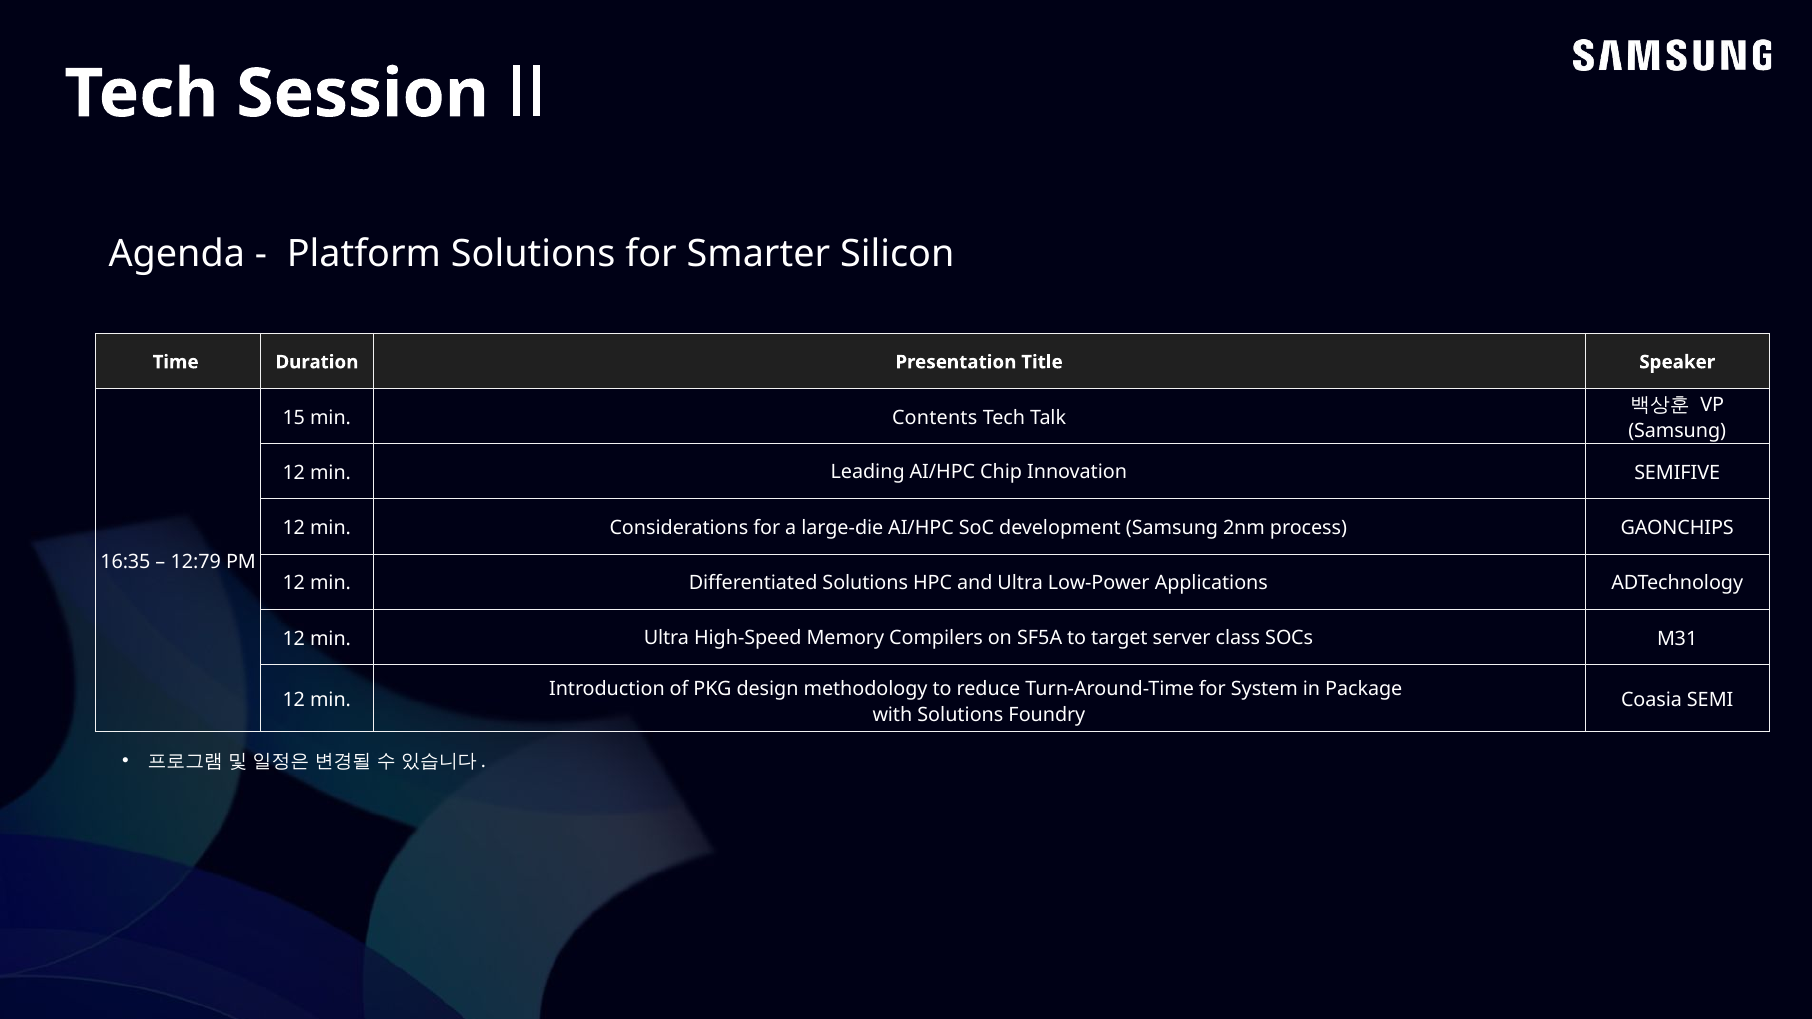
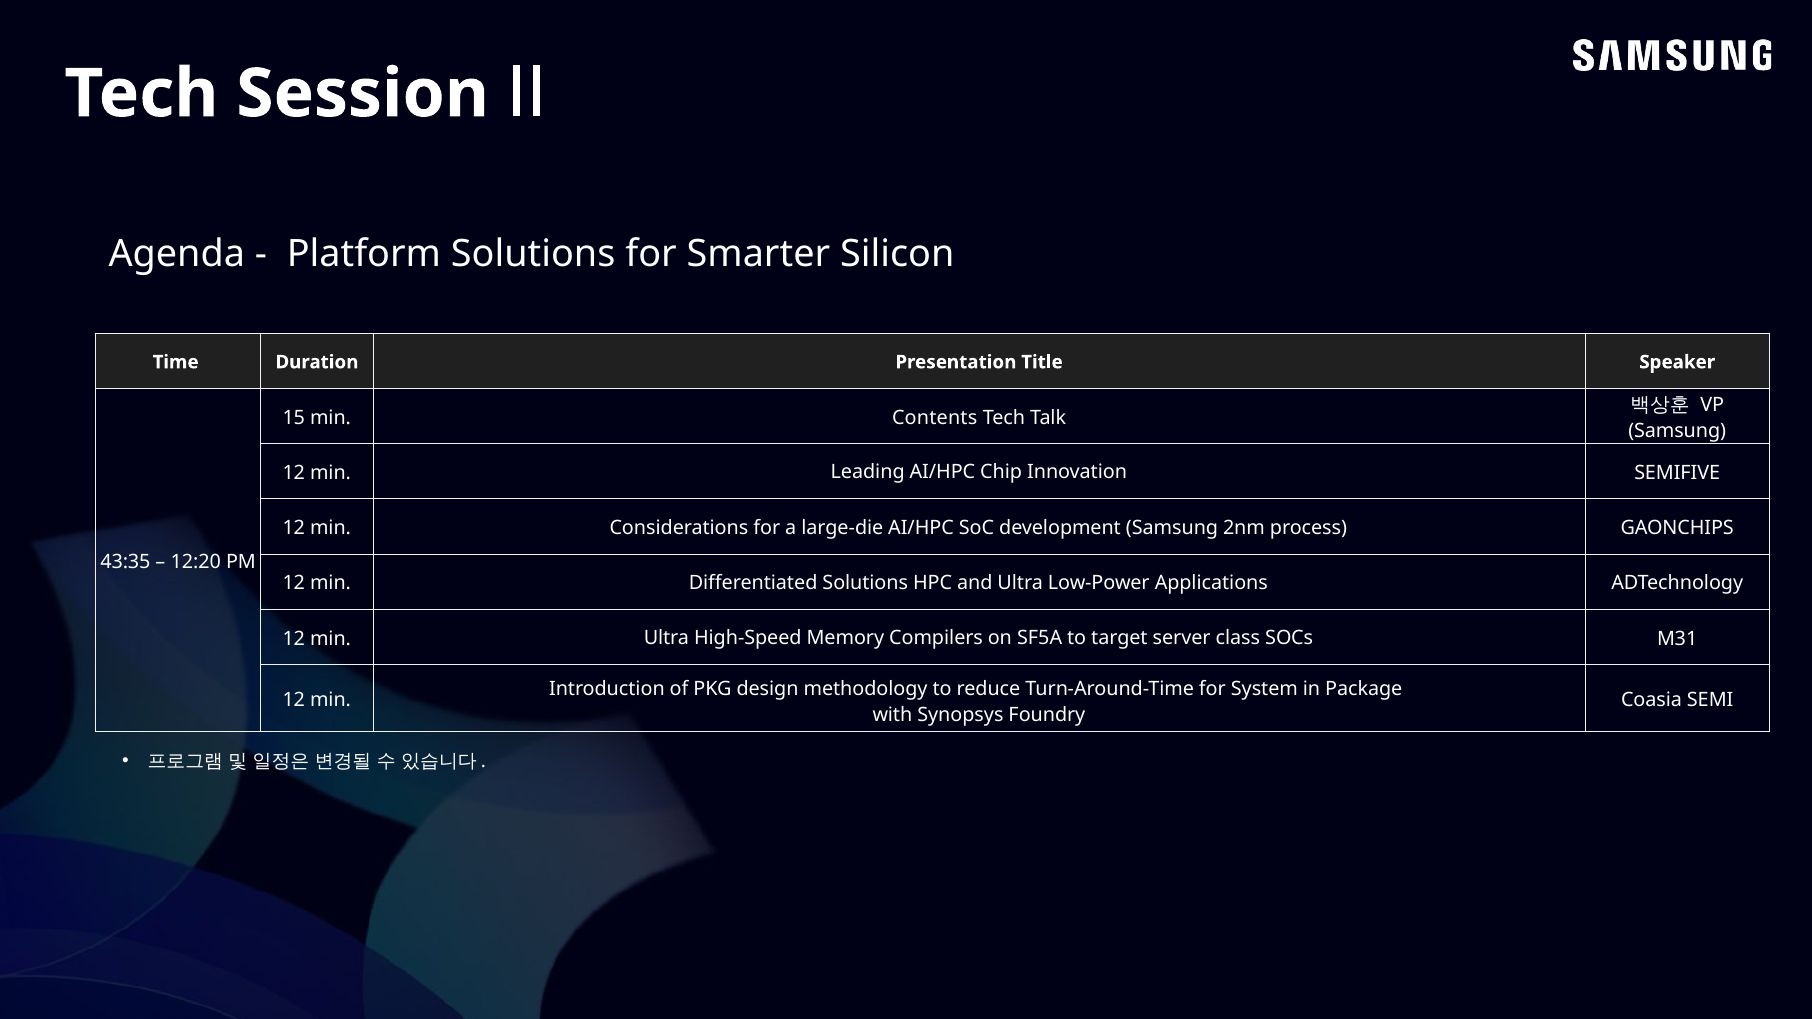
16:35: 16:35 -> 43:35
12:79: 12:79 -> 12:20
with Solutions: Solutions -> Synopsys
